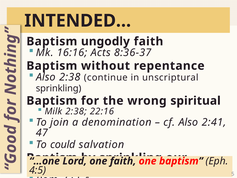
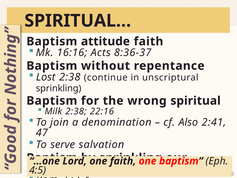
INTENDED…: INTENDED… -> SPIRITUAL…
ungodly: ungodly -> attitude
Also at (46, 77): Also -> Lost
could: could -> serve
